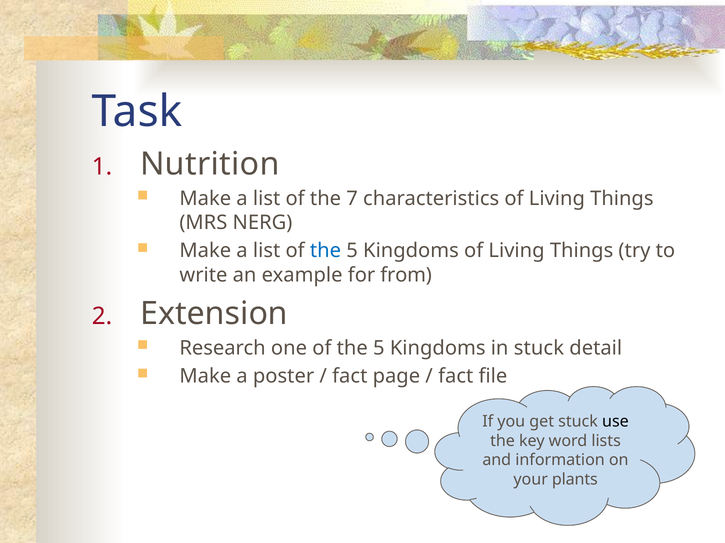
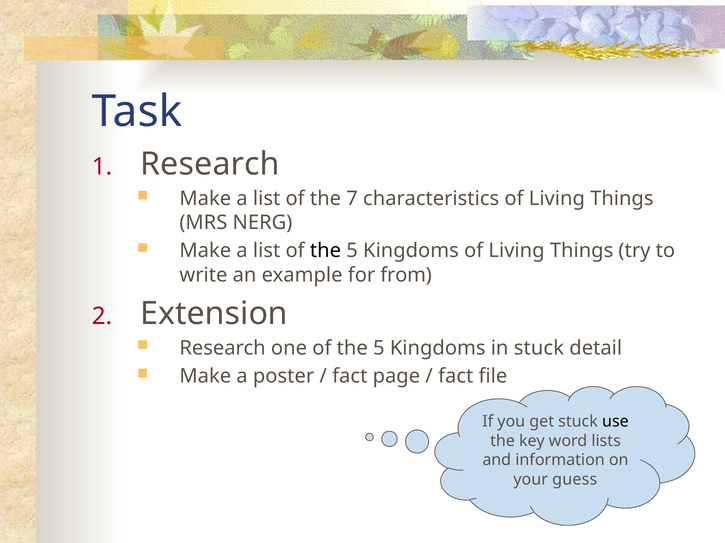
Nutrition at (210, 164): Nutrition -> Research
the at (325, 251) colour: blue -> black
plants: plants -> guess
